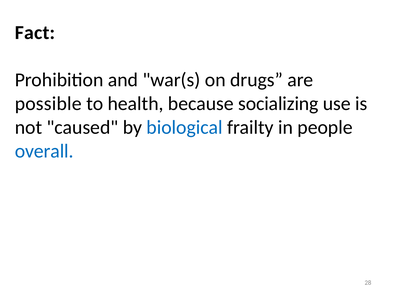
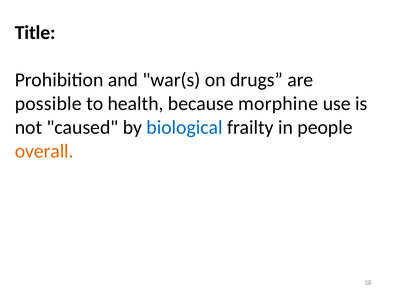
Fact: Fact -> Title
socializing: socializing -> morphine
overall colour: blue -> orange
